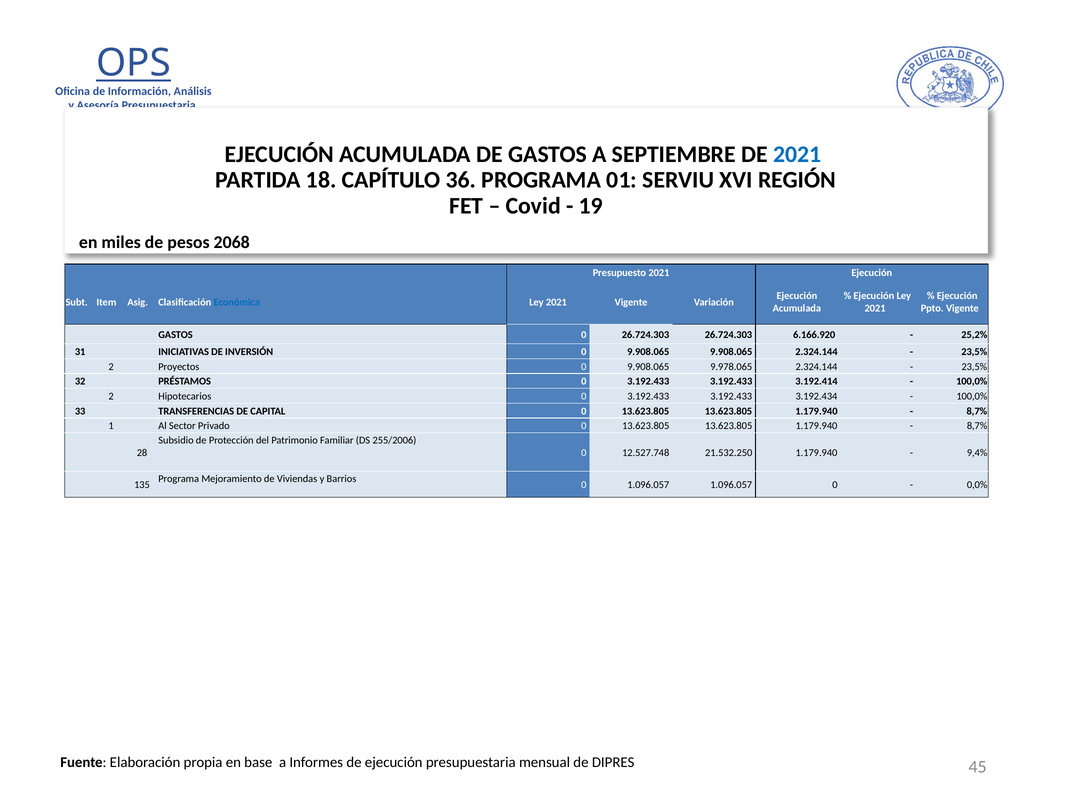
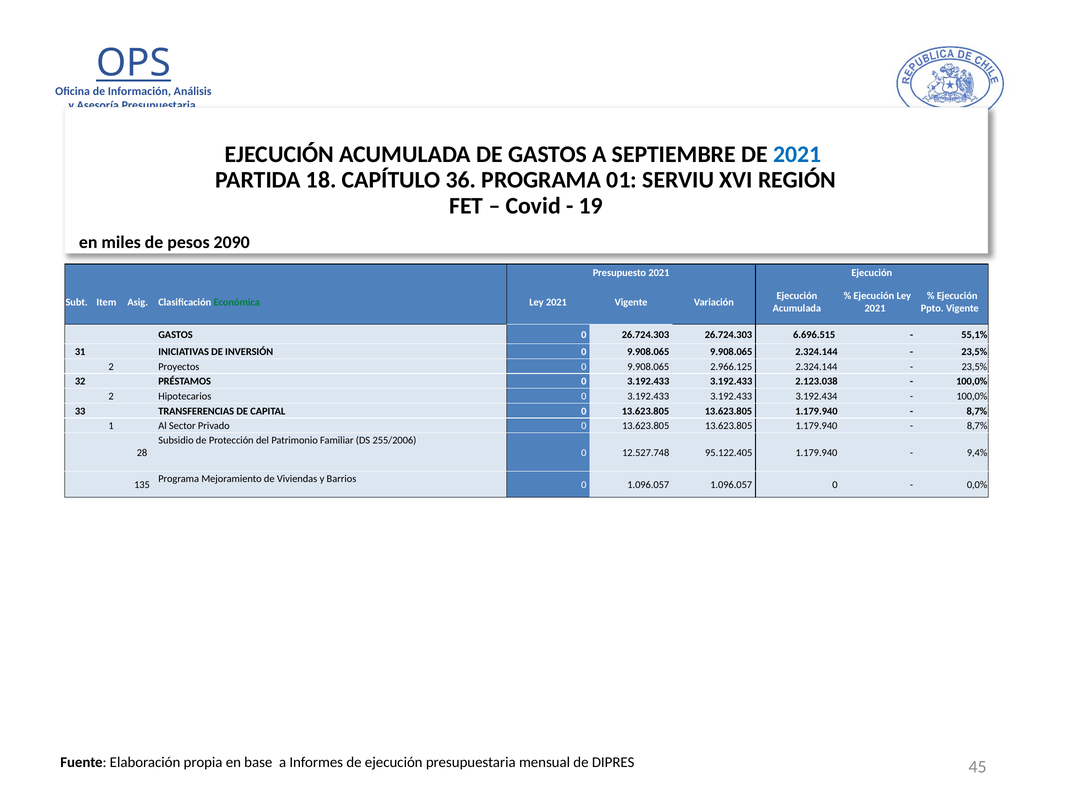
2068: 2068 -> 2090
Económica colour: blue -> green
6.166.920: 6.166.920 -> 6.696.515
25,2%: 25,2% -> 55,1%
9.978.065: 9.978.065 -> 2.966.125
3.192.414: 3.192.414 -> 2.123.038
21.532.250: 21.532.250 -> 95.122.405
